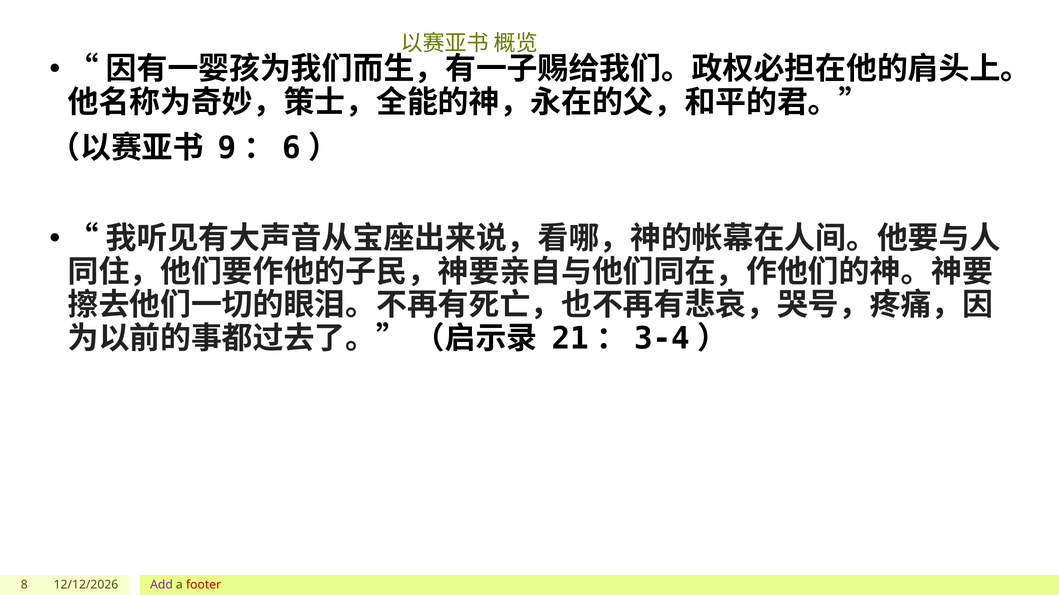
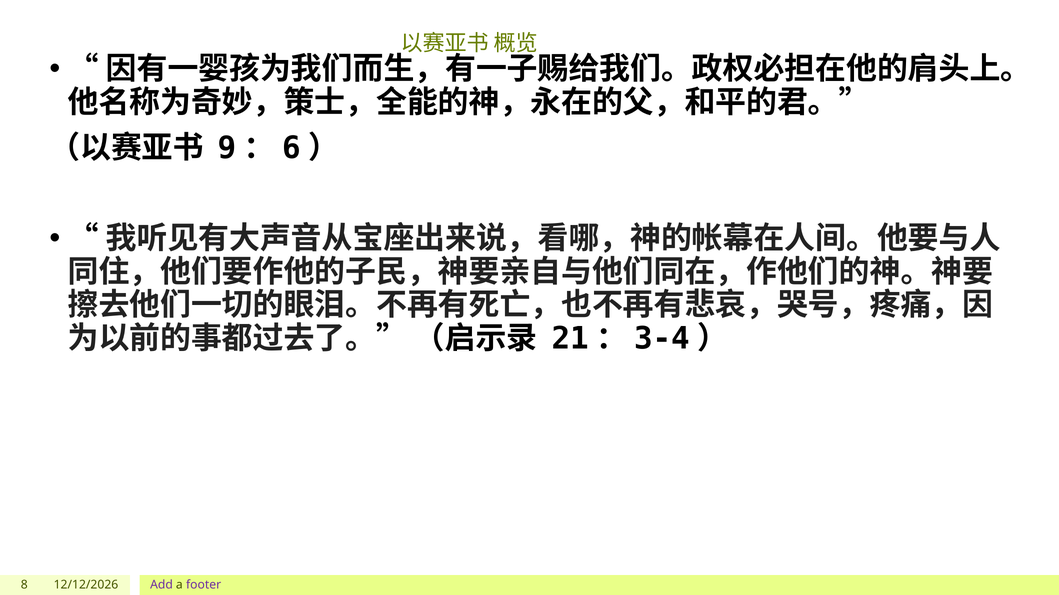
footer colour: red -> purple
